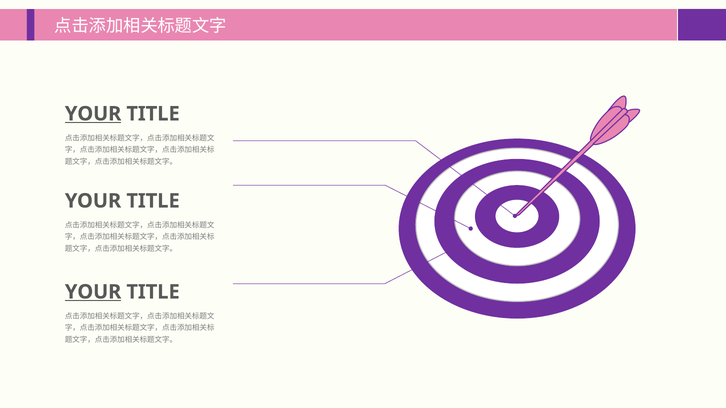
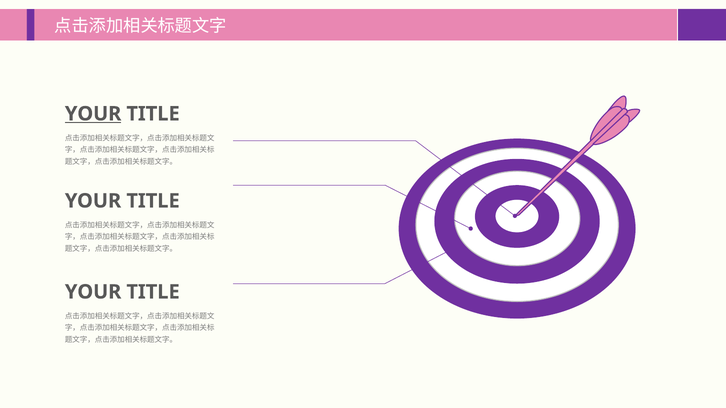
YOUR at (93, 292) underline: present -> none
